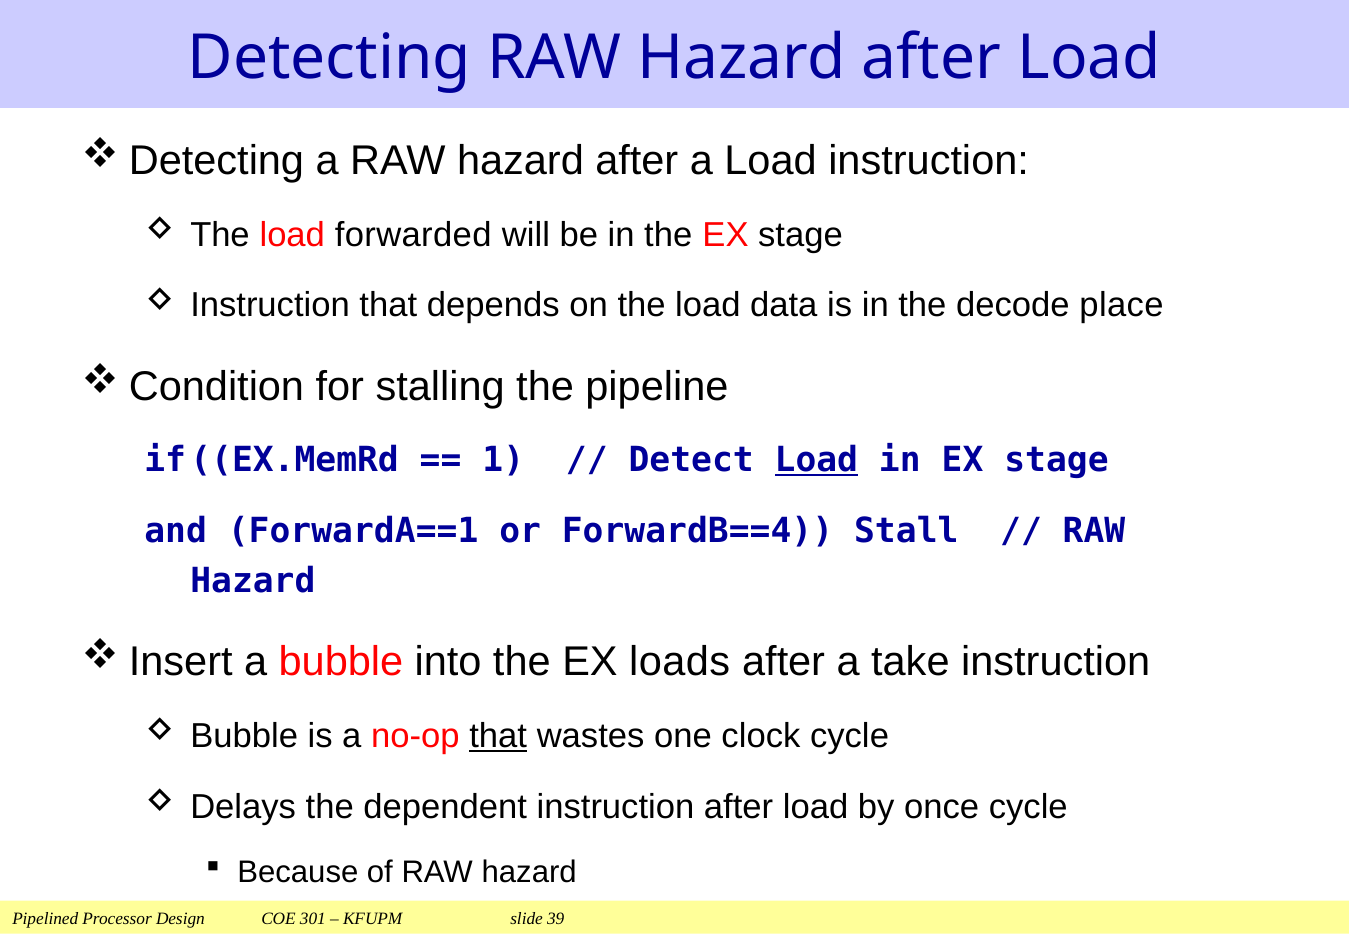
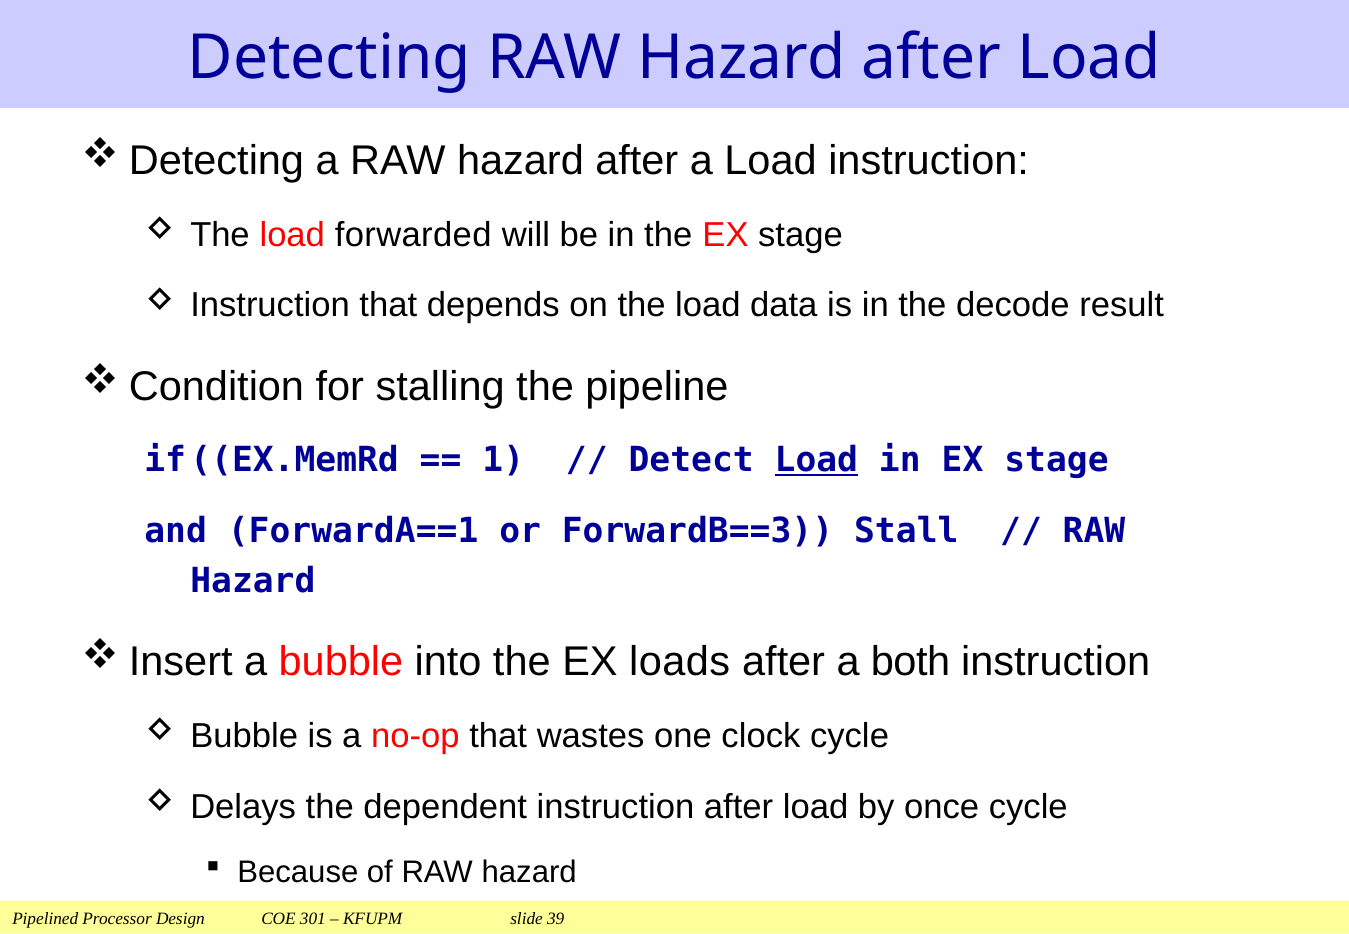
place: place -> result
ForwardB==4: ForwardB==4 -> ForwardB==3
take: take -> both
that at (498, 736) underline: present -> none
